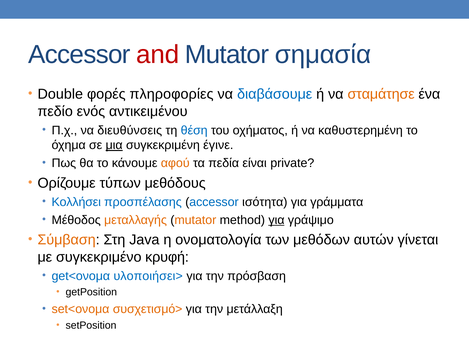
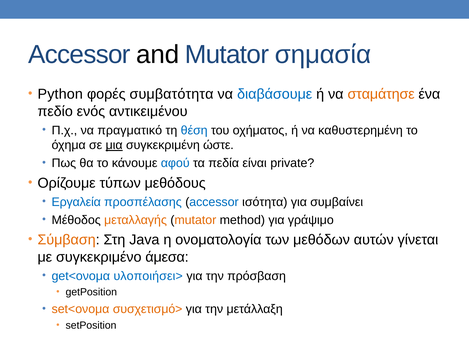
and colour: red -> black
Double: Double -> Python
πληροφορίες: πληροφορίες -> συμβατότητα
διευθύνσεις: διευθύνσεις -> πραγματικό
έγινε: έγινε -> ώστε
αφού colour: orange -> blue
Κολλήσει: Κολλήσει -> Εργαλεία
γράμματα: γράμματα -> συμβαίνει
για at (276, 220) underline: present -> none
κρυφή: κρυφή -> άμεσα
